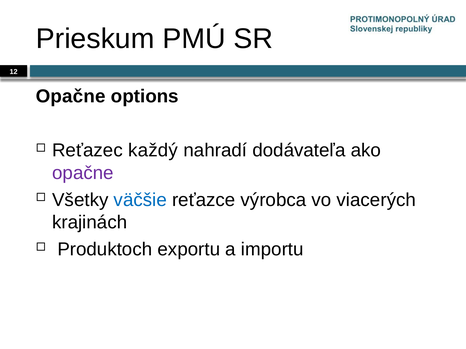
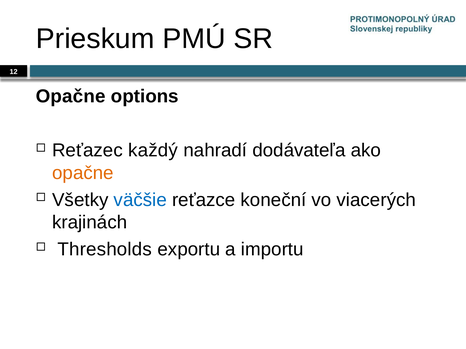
opačne at (83, 173) colour: purple -> orange
výrobca: výrobca -> koneční
Produktoch: Produktoch -> Thresholds
